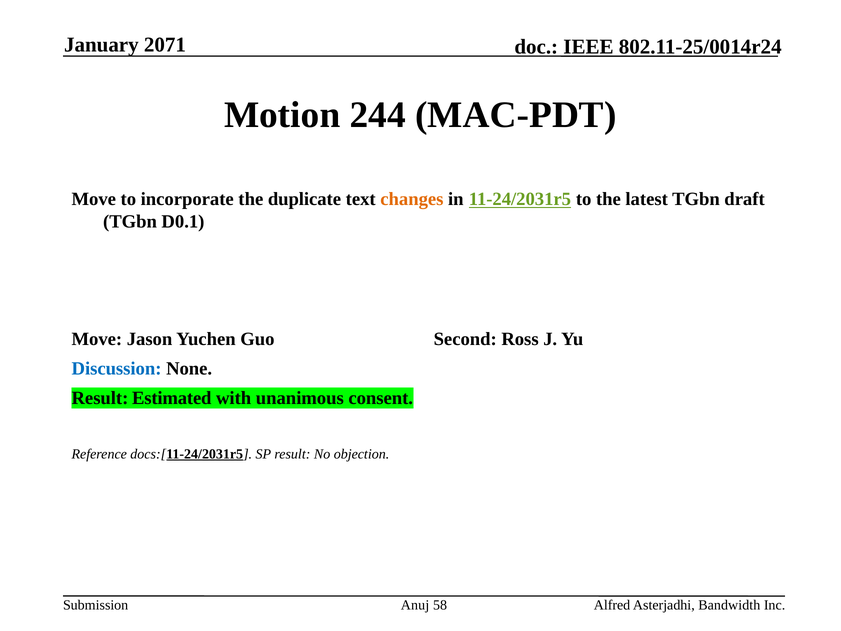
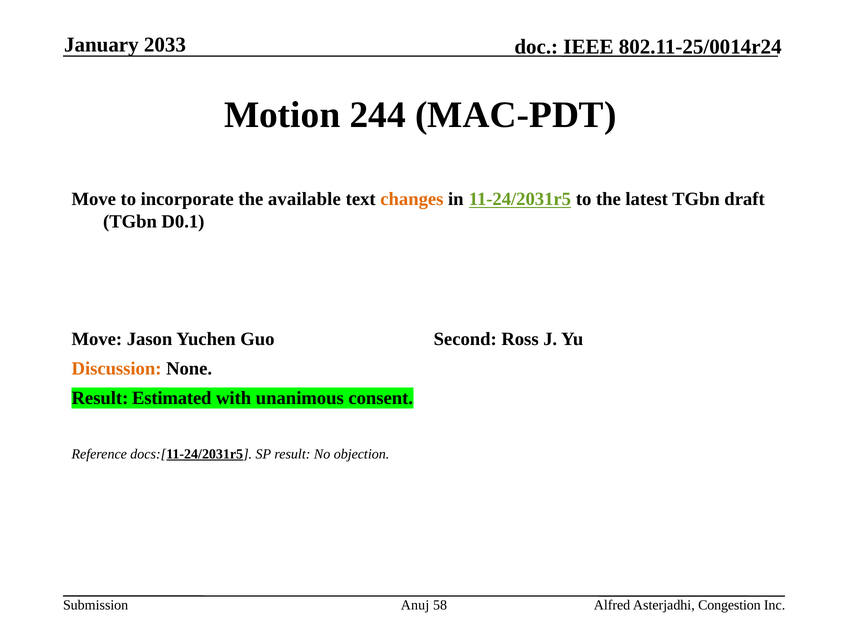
2071: 2071 -> 2033
duplicate: duplicate -> available
Discussion colour: blue -> orange
Bandwidth: Bandwidth -> Congestion
